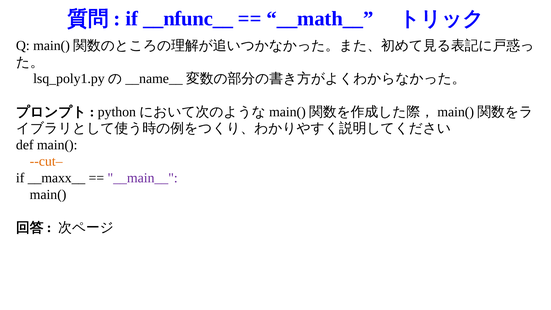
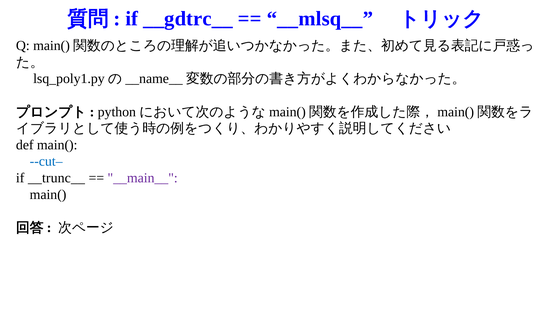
__nfunc__: __nfunc__ -> __gdtrc__
__math__: __math__ -> __mlsq__
--cut– colour: orange -> blue
__maxx__: __maxx__ -> __trunc__
